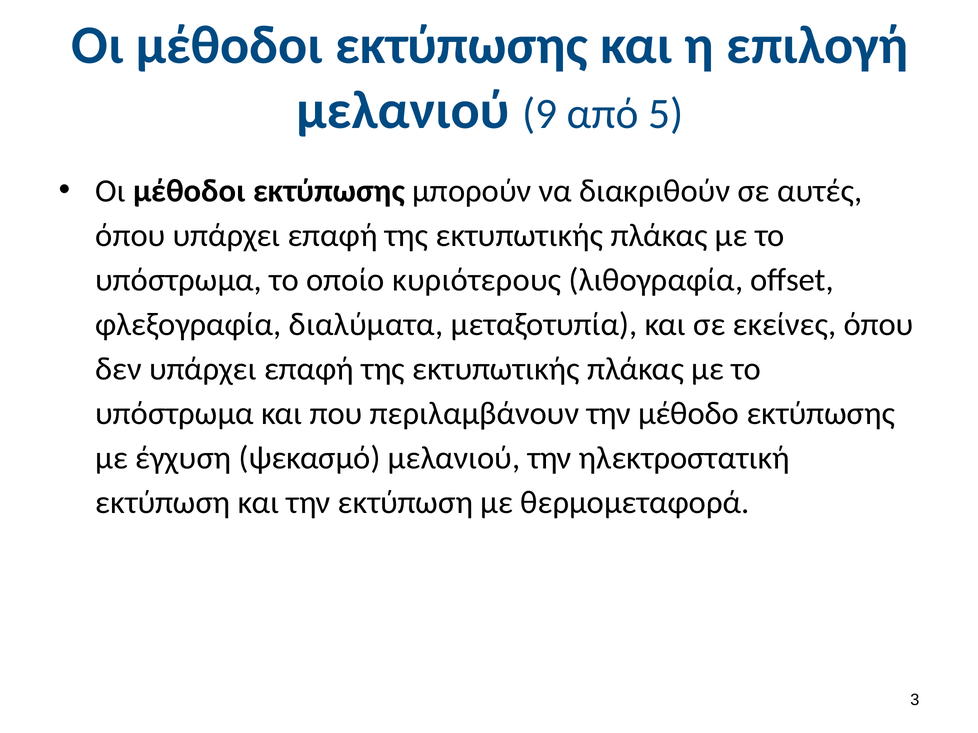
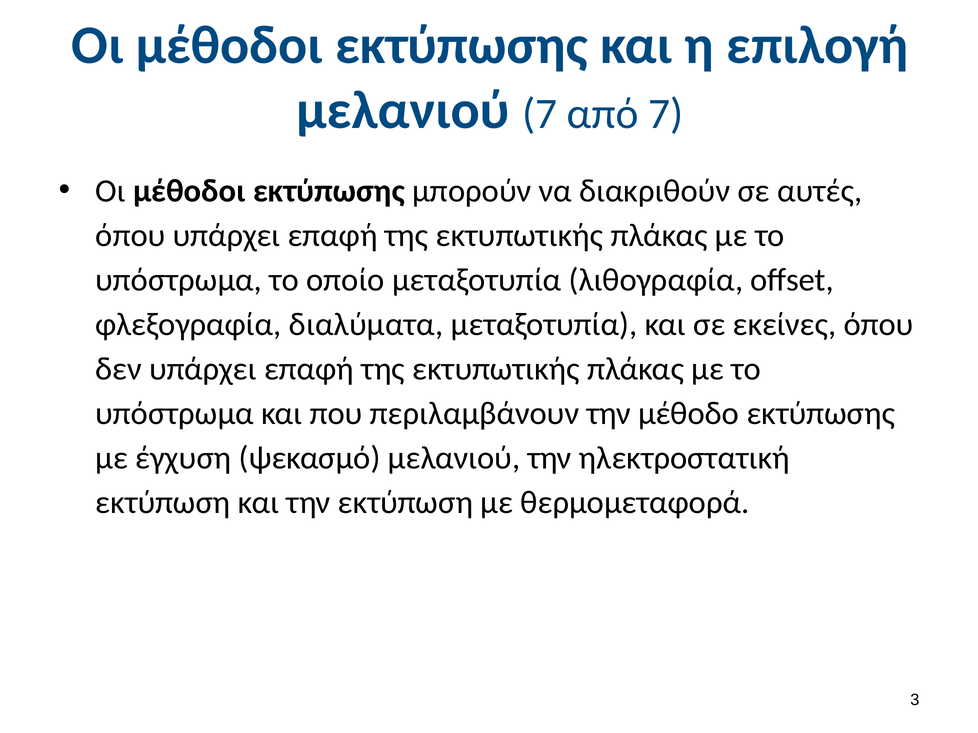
μελανιού 9: 9 -> 7
από 5: 5 -> 7
οποίο κυριότερους: κυριότερους -> μεταξοτυπία
